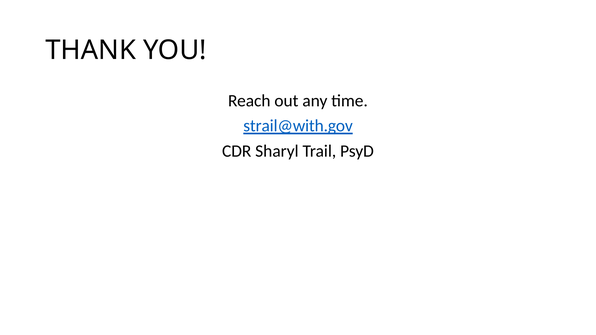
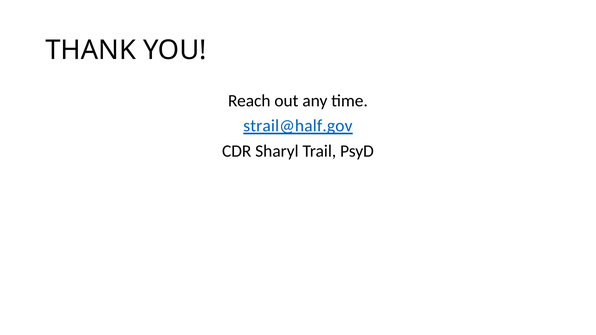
strail@with.gov: strail@with.gov -> strail@half.gov
